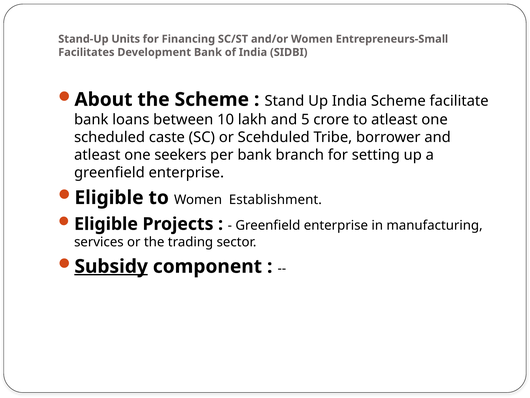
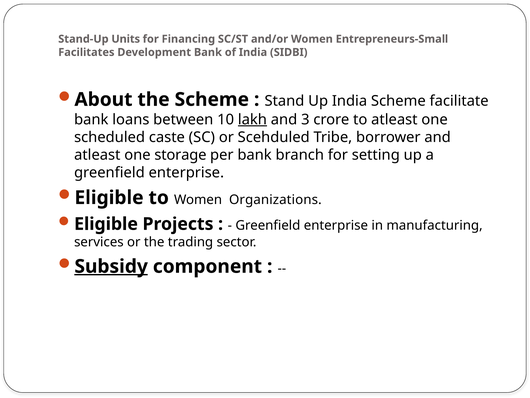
lakh underline: none -> present
5: 5 -> 3
seekers: seekers -> storage
Establishment: Establishment -> Organizations
